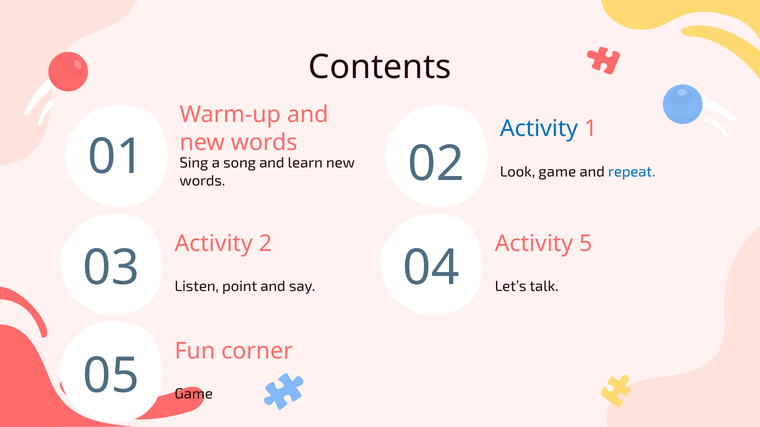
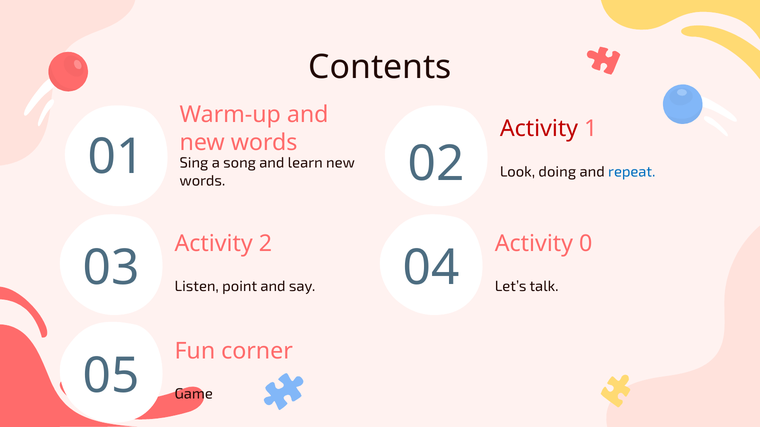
Activity at (539, 129) colour: blue -> red
Look game: game -> doing
5: 5 -> 0
